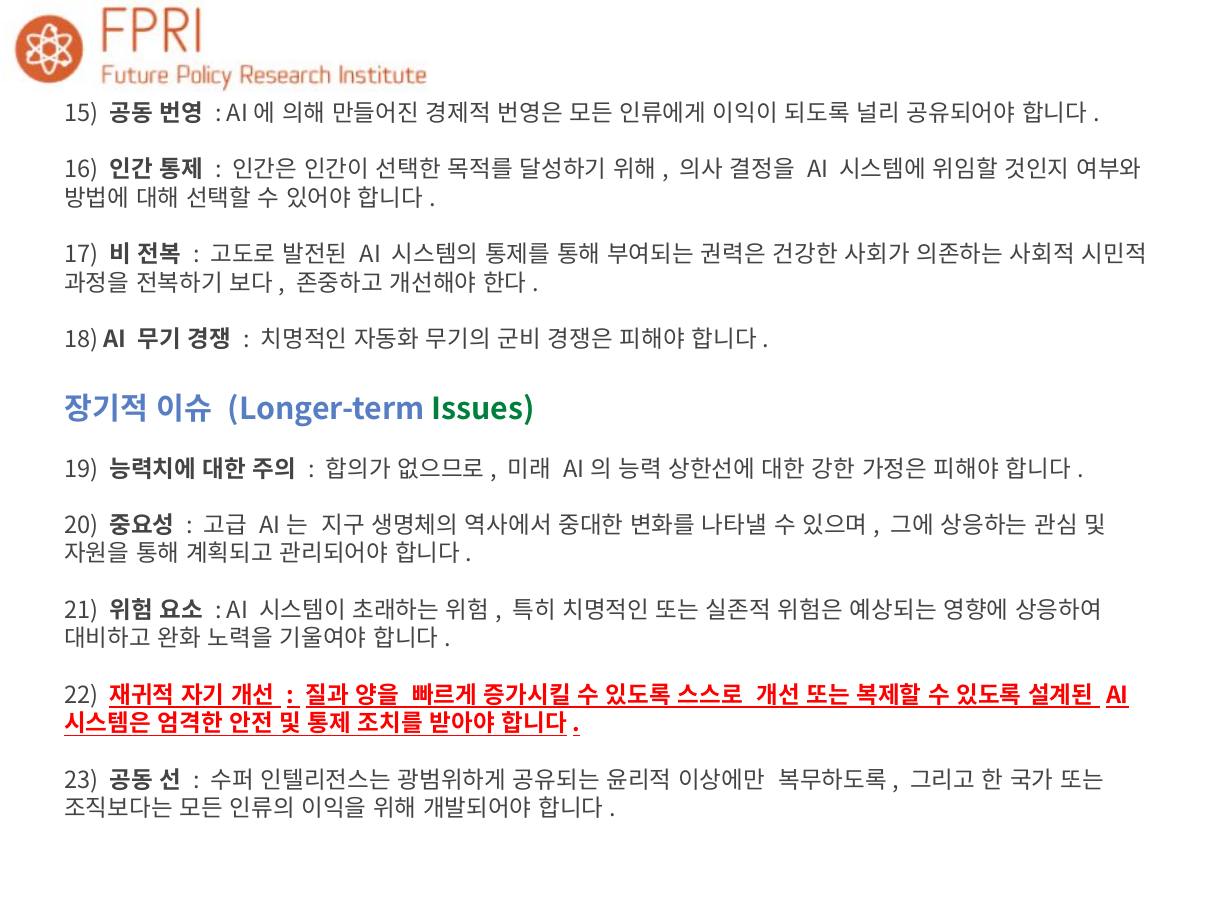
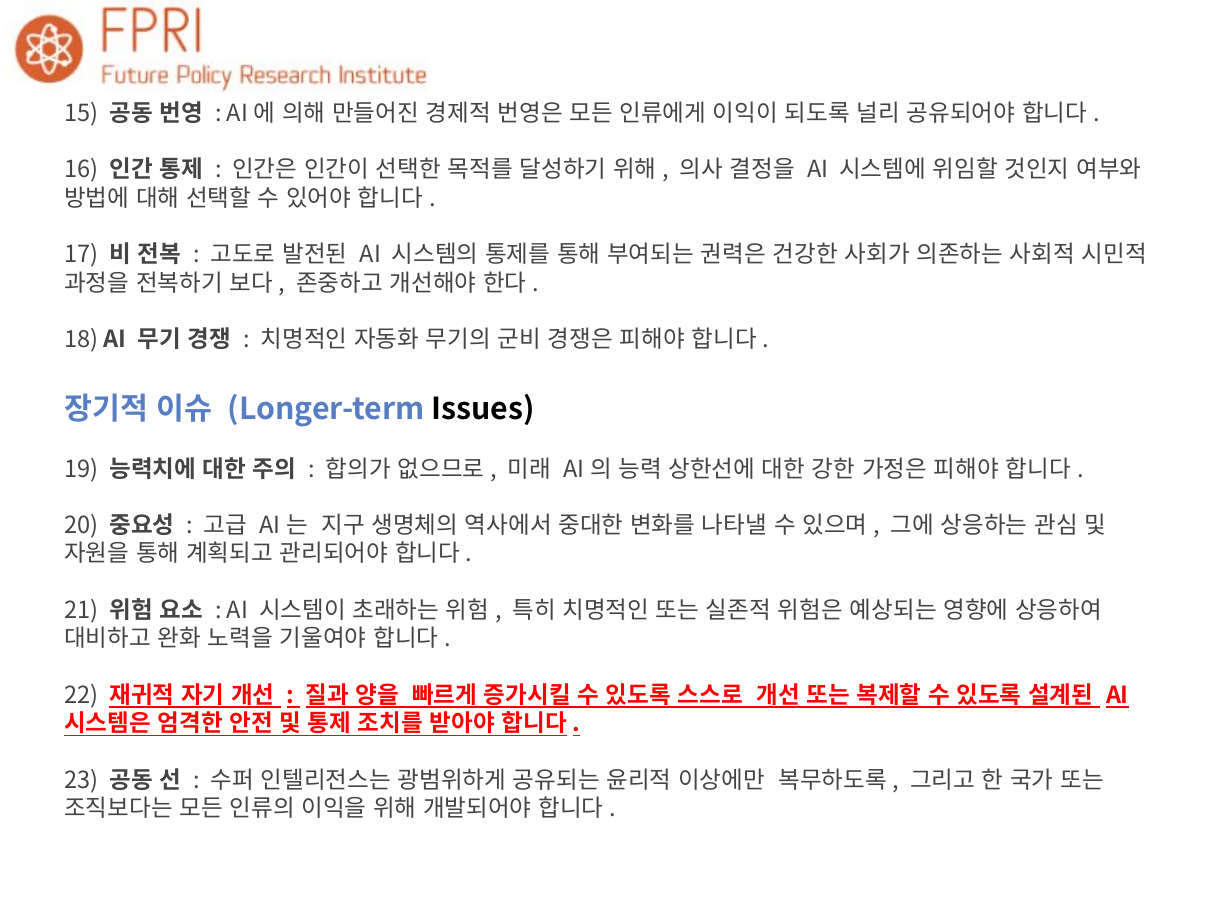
Issues colour: green -> black
